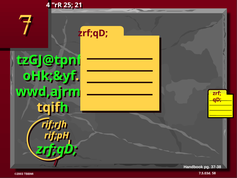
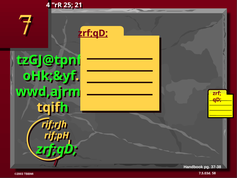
zrf;qD at (93, 33) underline: none -> present
